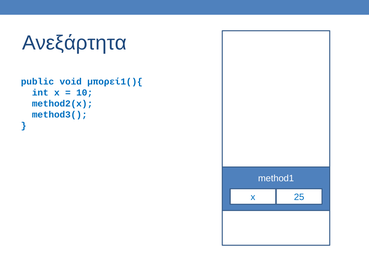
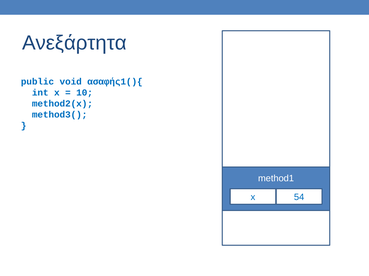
μπορεί1(){: μπορεί1(){ -> ασαφής1(){
25: 25 -> 54
